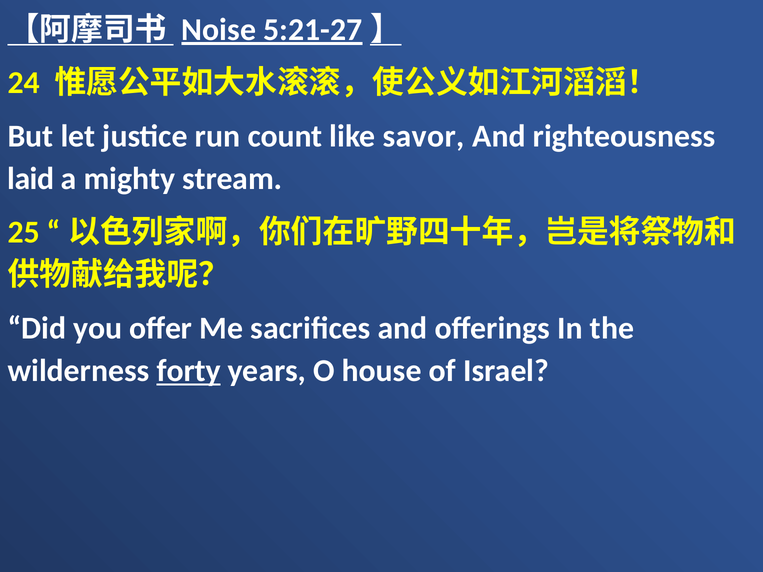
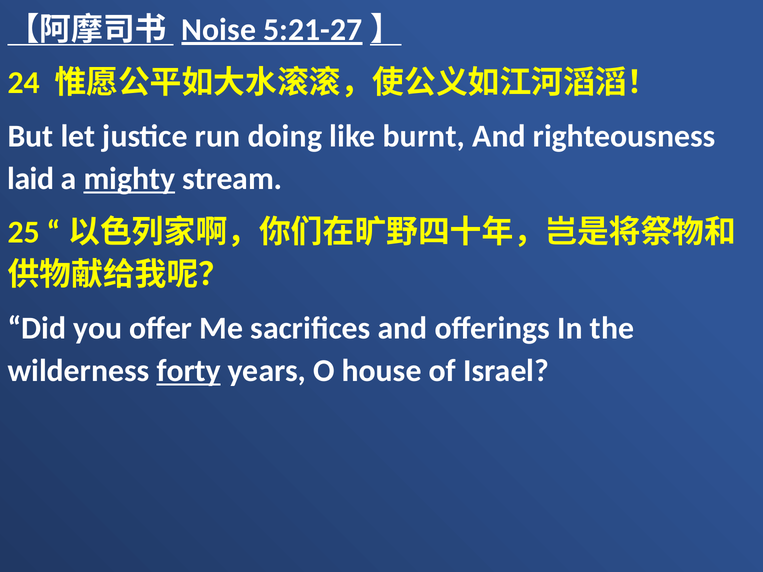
count: count -> doing
savor: savor -> burnt
mighty underline: none -> present
